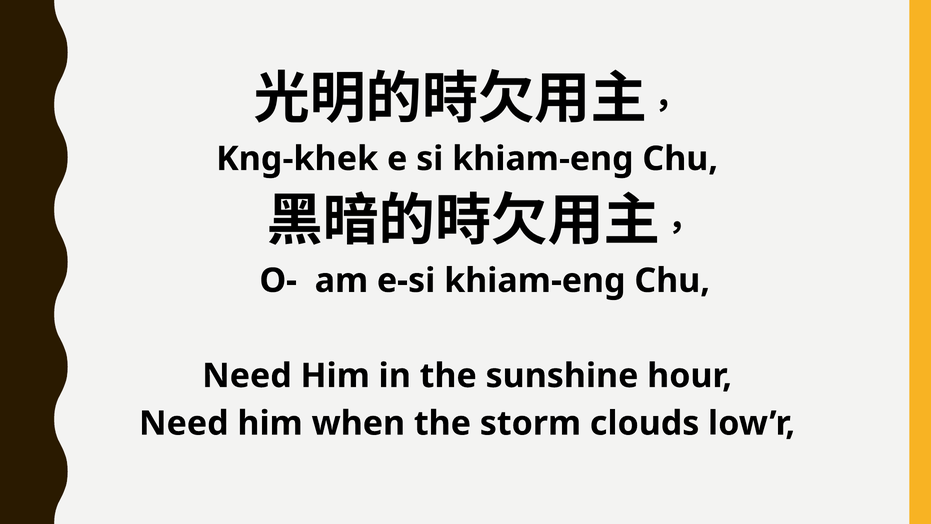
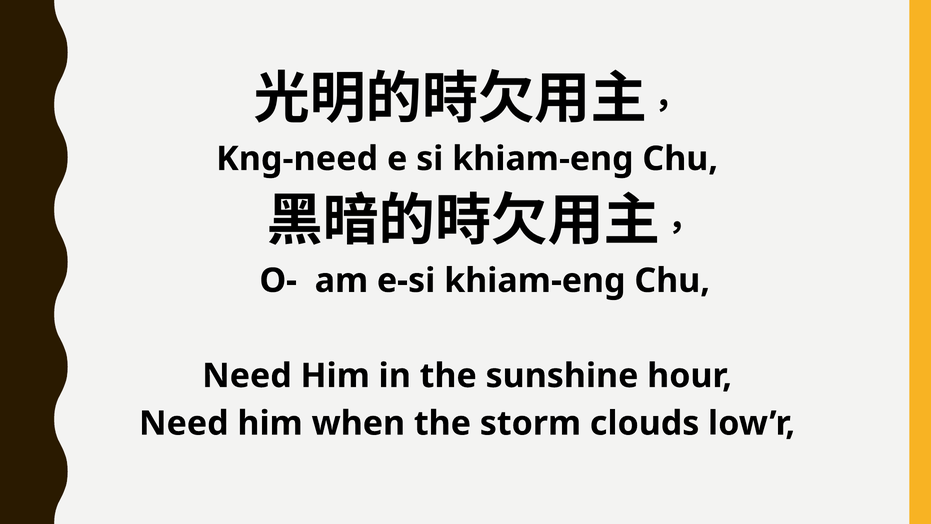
Kng-khek: Kng-khek -> Kng-need
